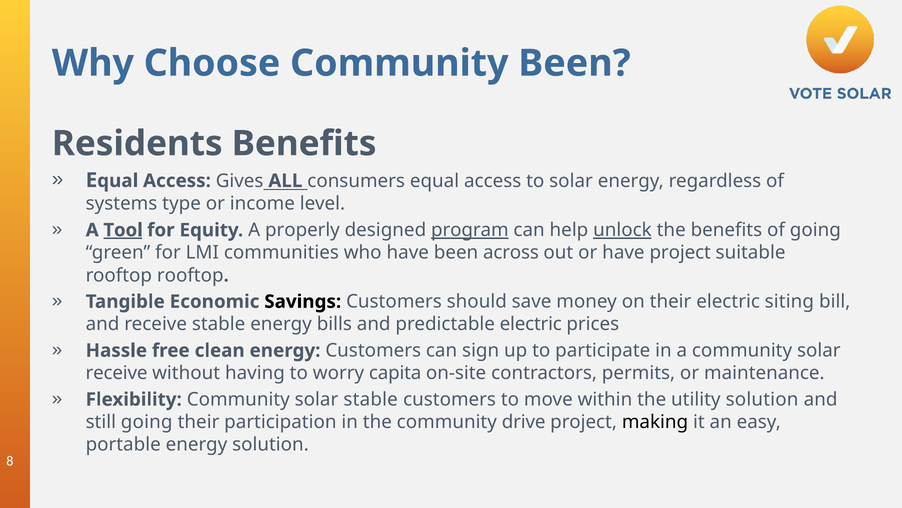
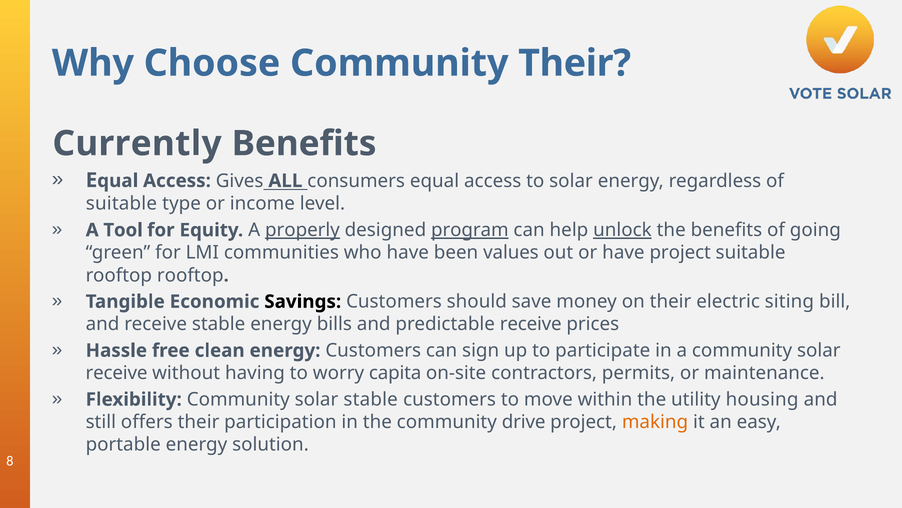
Community Been: Been -> Their
Residents: Residents -> Currently
systems at (122, 204): systems -> suitable
Tool underline: present -> none
properly underline: none -> present
across: across -> values
predictable electric: electric -> receive
utility solution: solution -> housing
still going: going -> offers
making colour: black -> orange
